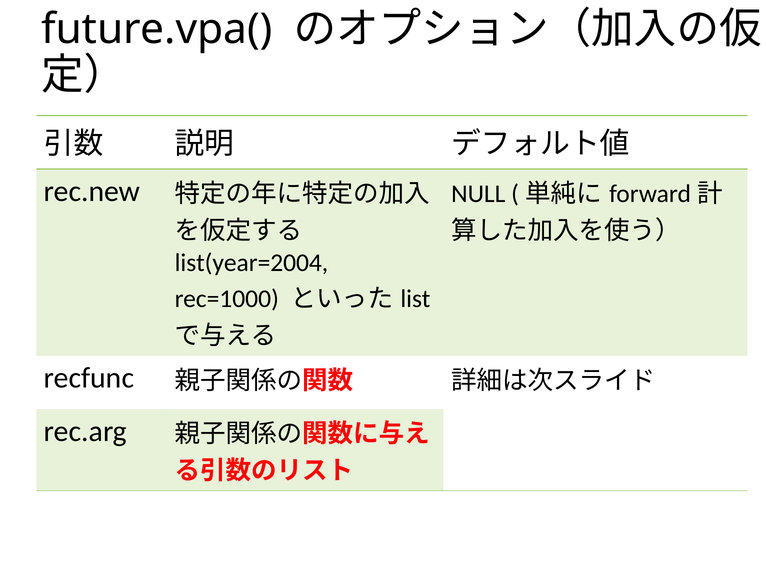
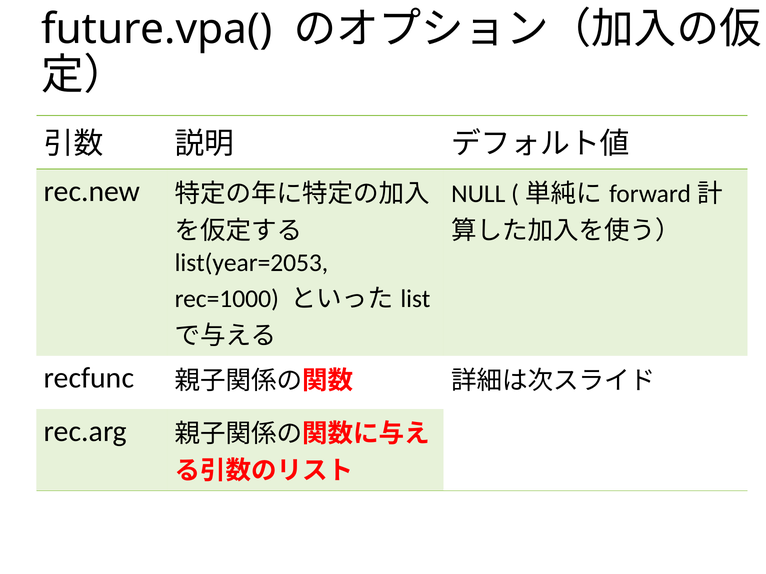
list(year=2004: list(year=2004 -> list(year=2053
